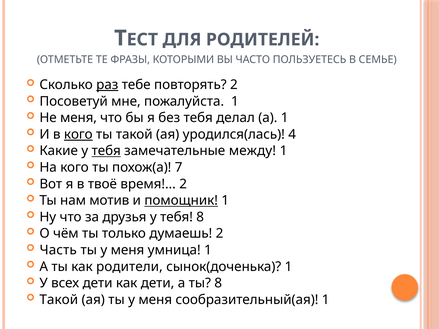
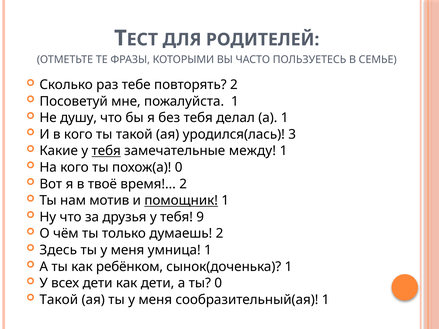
раз underline: present -> none
Не меня: меня -> душу
кого at (78, 134) underline: present -> none
4: 4 -> 3
похож(а 7: 7 -> 0
тебя 8: 8 -> 9
Часть: Часть -> Здесь
родители: родители -> ребёнком
ты 8: 8 -> 0
